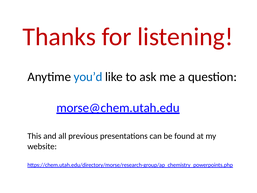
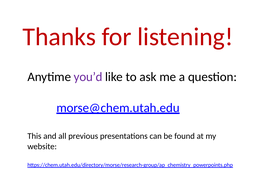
you’d colour: blue -> purple
